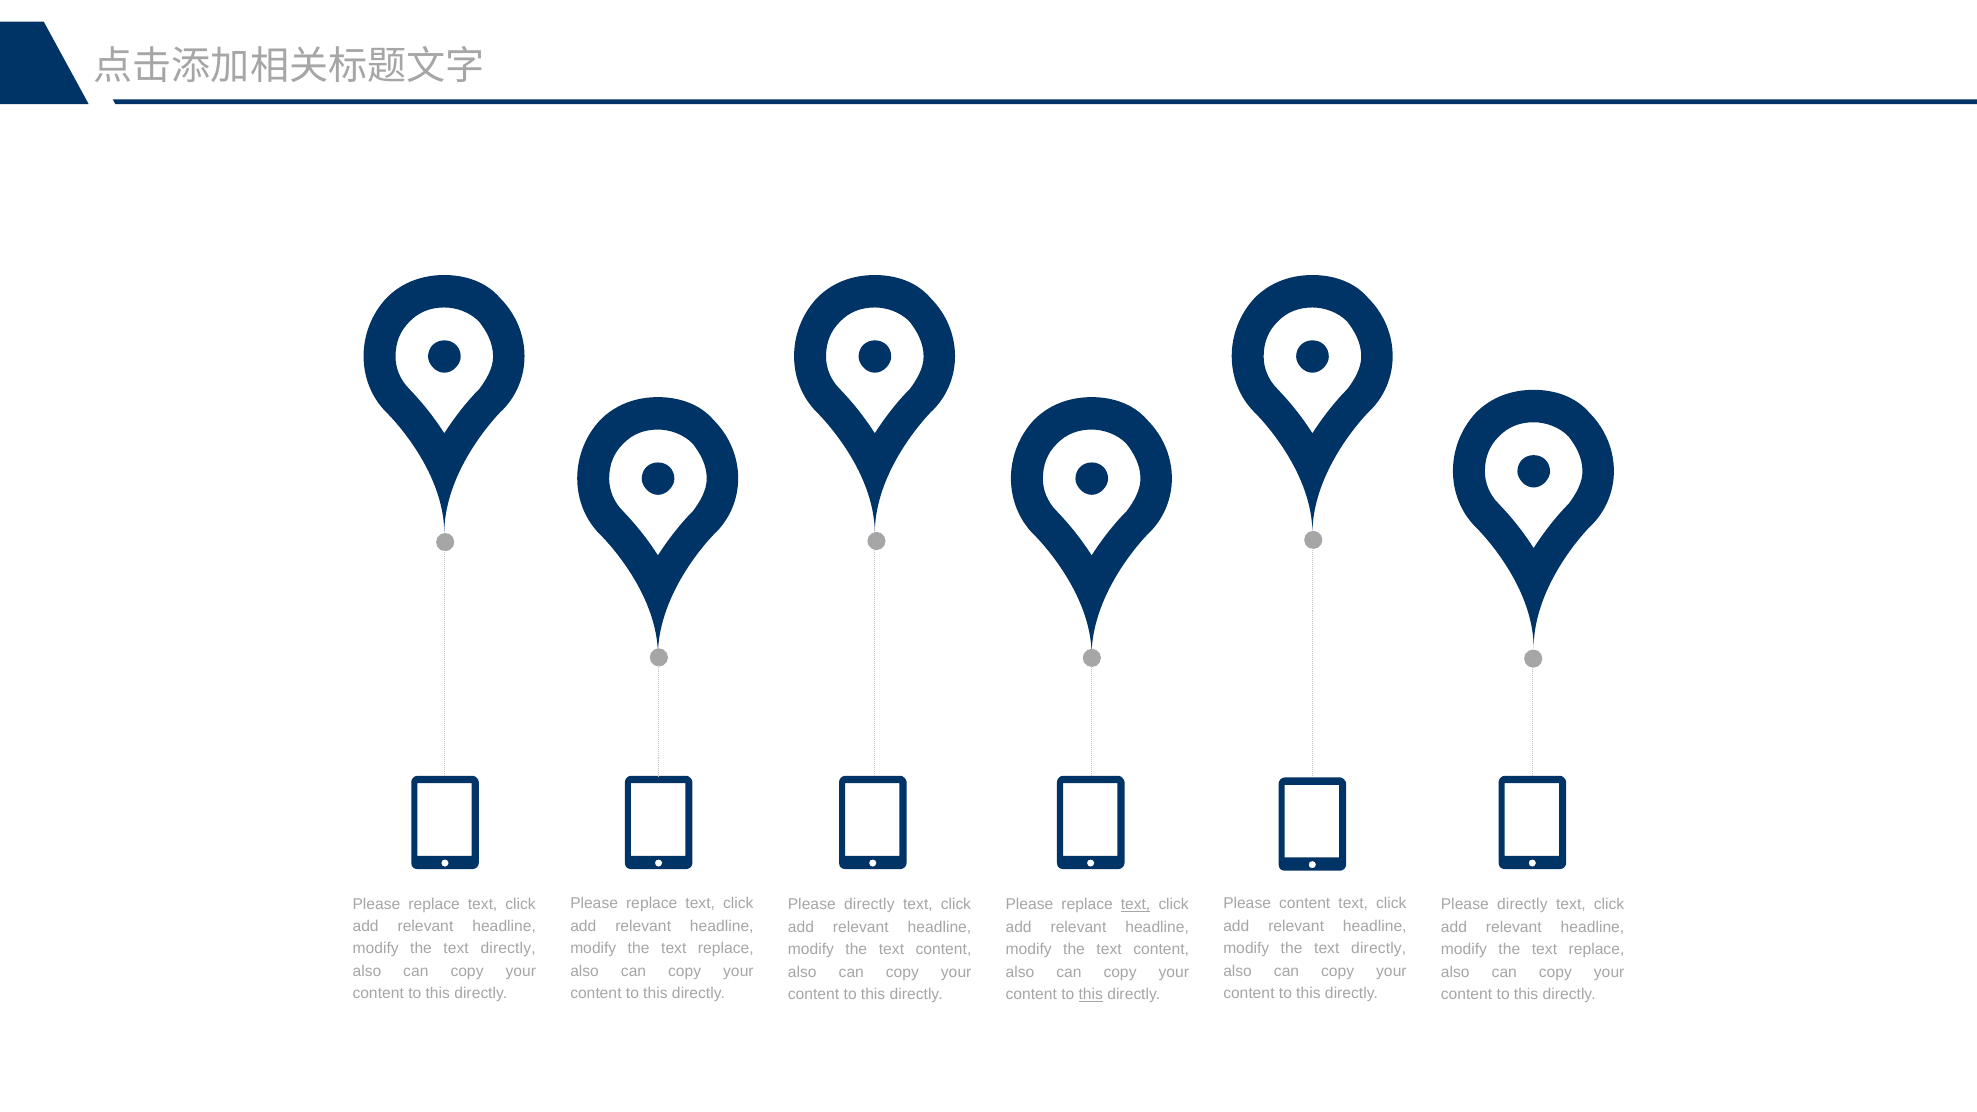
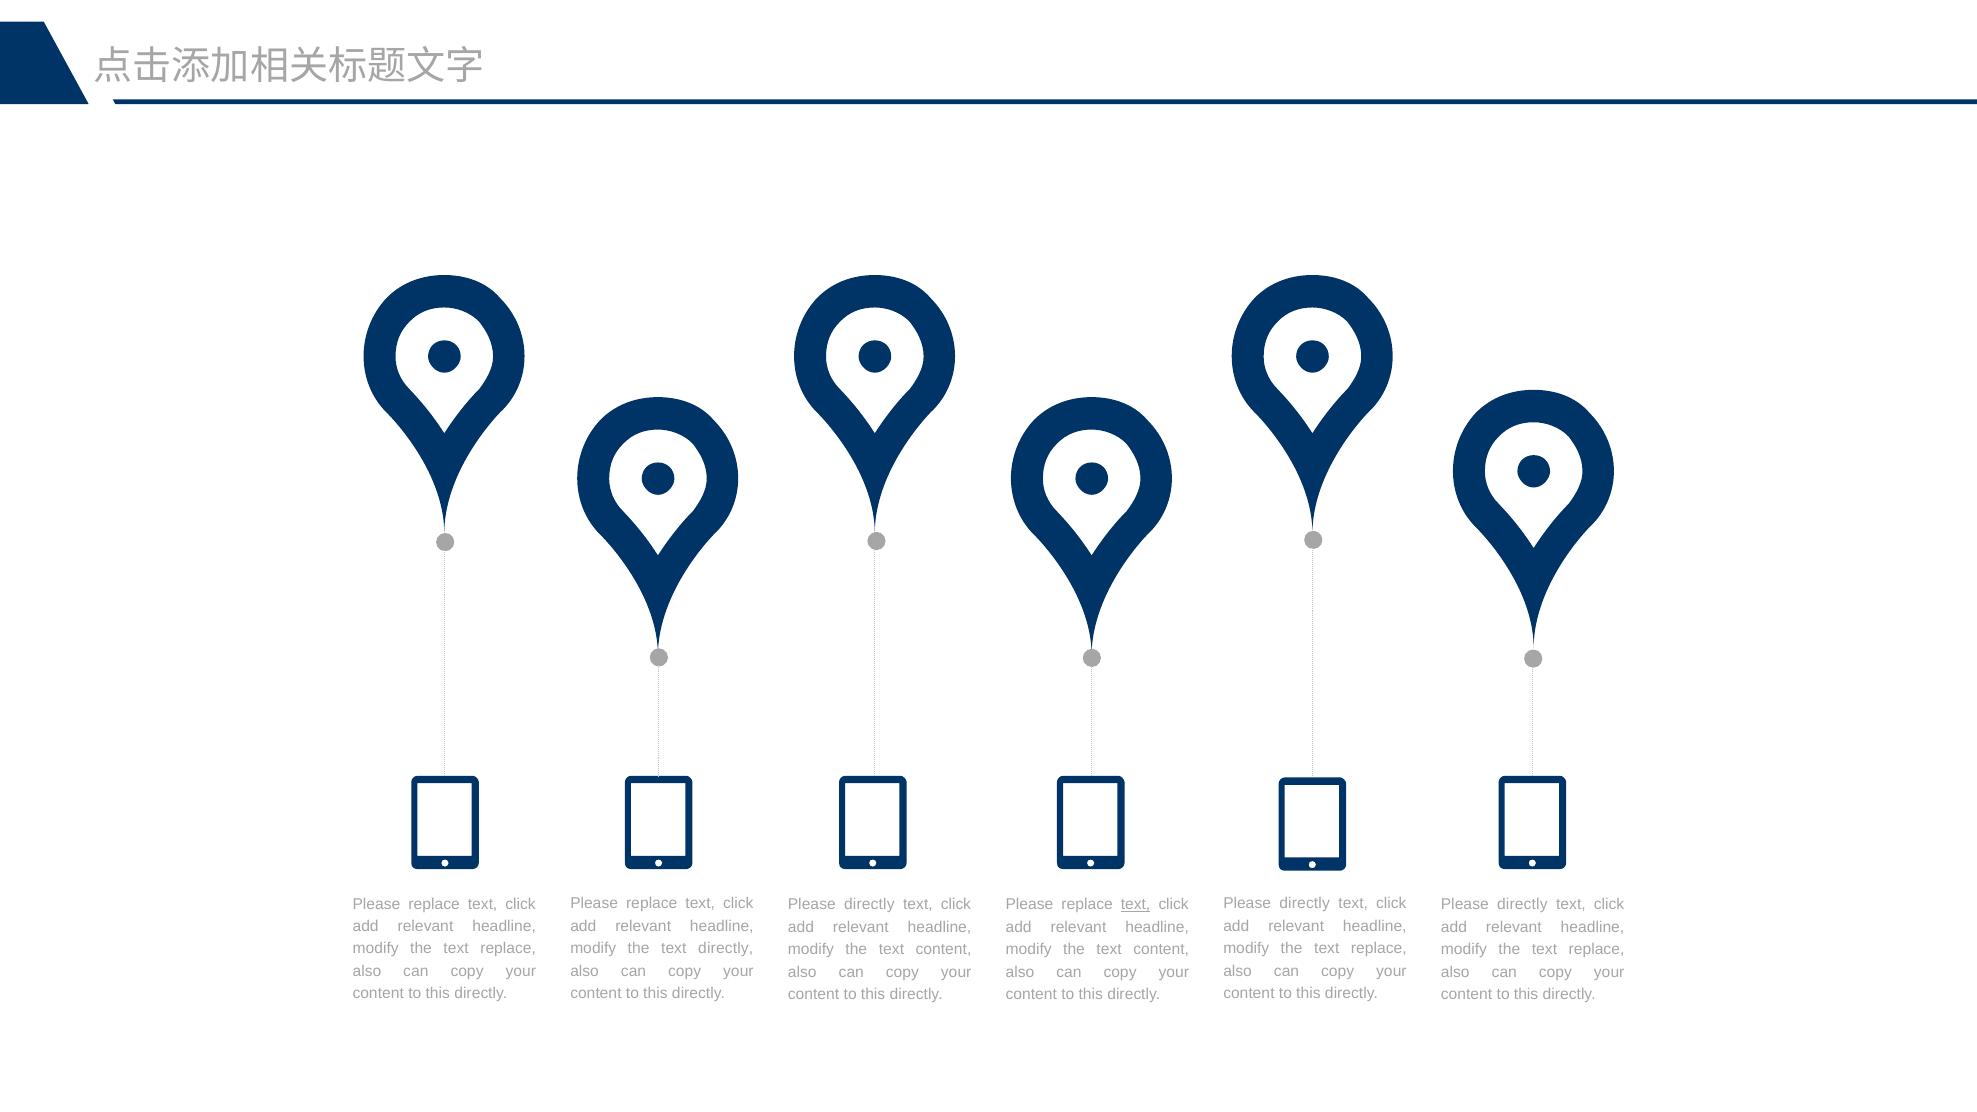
content at (1305, 904): content -> directly
replace at (726, 949): replace -> directly
directly at (1379, 949): directly -> replace
directly at (508, 949): directly -> replace
this at (1091, 994) underline: present -> none
